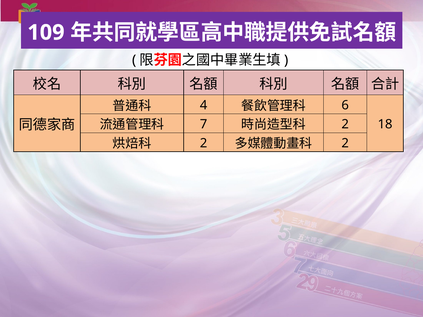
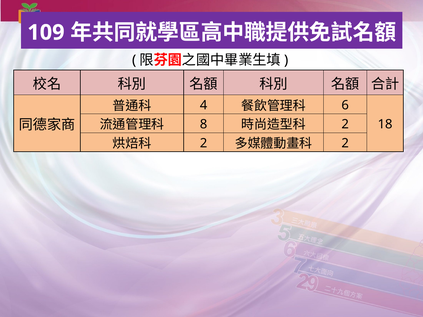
7: 7 -> 8
